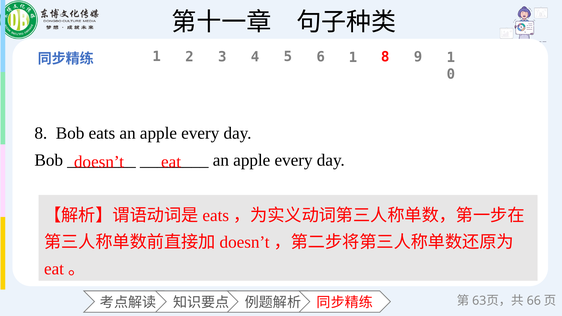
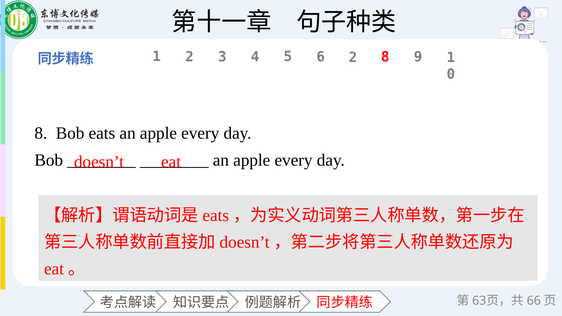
6 1: 1 -> 2
